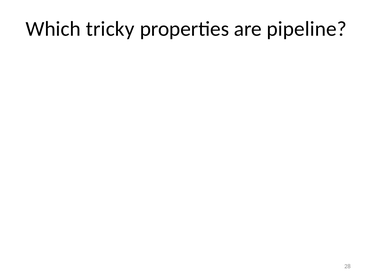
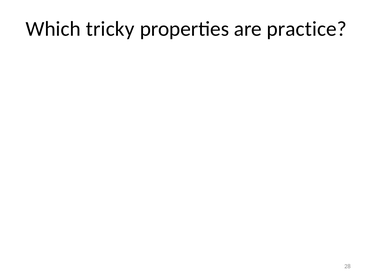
pipeline: pipeline -> practice
